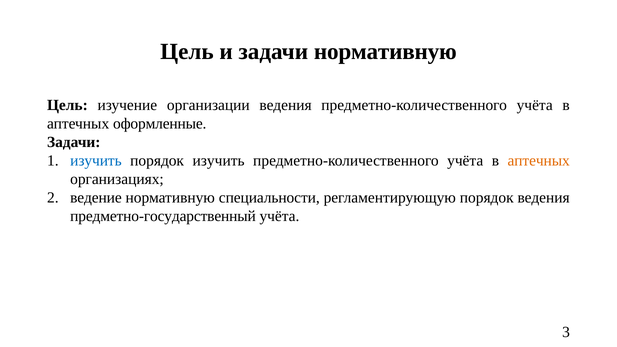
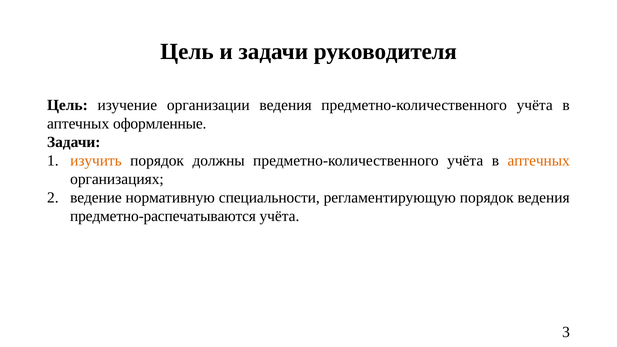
задачи нормативную: нормативную -> руководителя
изучить at (96, 161) colour: blue -> orange
порядок изучить: изучить -> должны
предметно-государственный: предметно-государственный -> предметно-распечатываются
